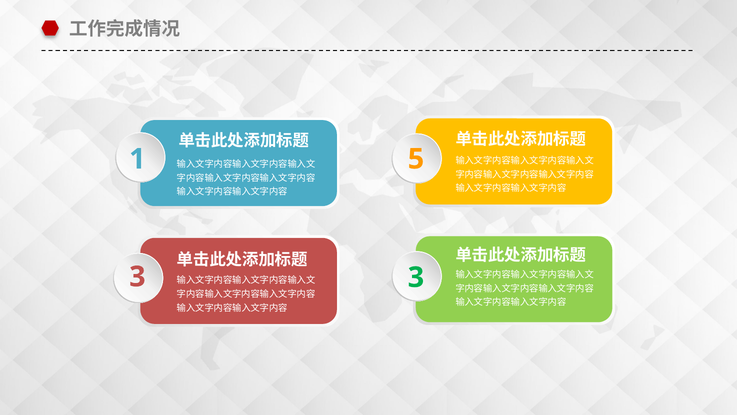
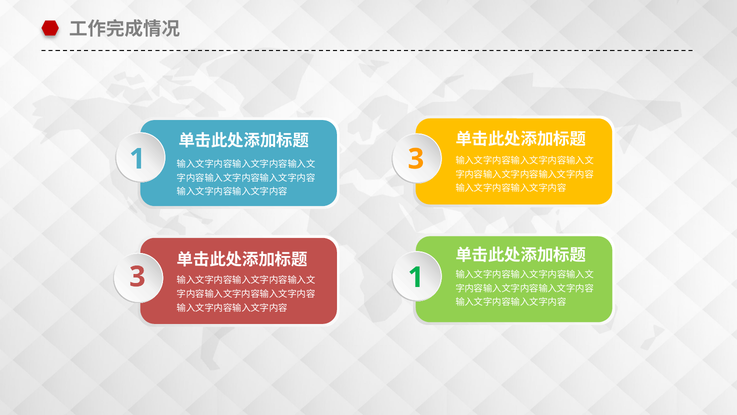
1 5: 5 -> 3
3 3: 3 -> 1
